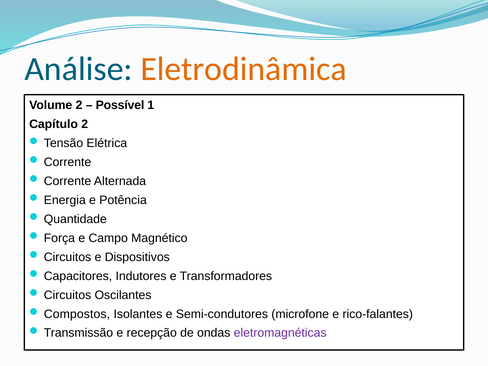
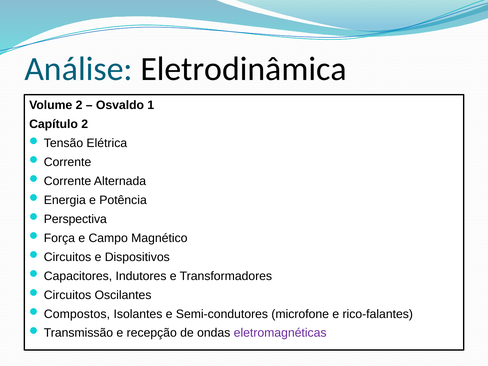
Eletrodinâmica colour: orange -> black
Possível: Possível -> Osvaldo
Quantidade: Quantidade -> Perspectiva
